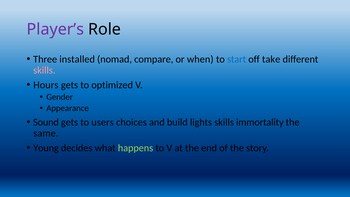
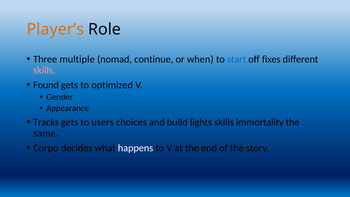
Player’s colour: purple -> orange
installed: installed -> multiple
compare: compare -> continue
take: take -> fixes
Hours: Hours -> Found
Sound: Sound -> Tracks
Young: Young -> Corpo
happens colour: light green -> white
